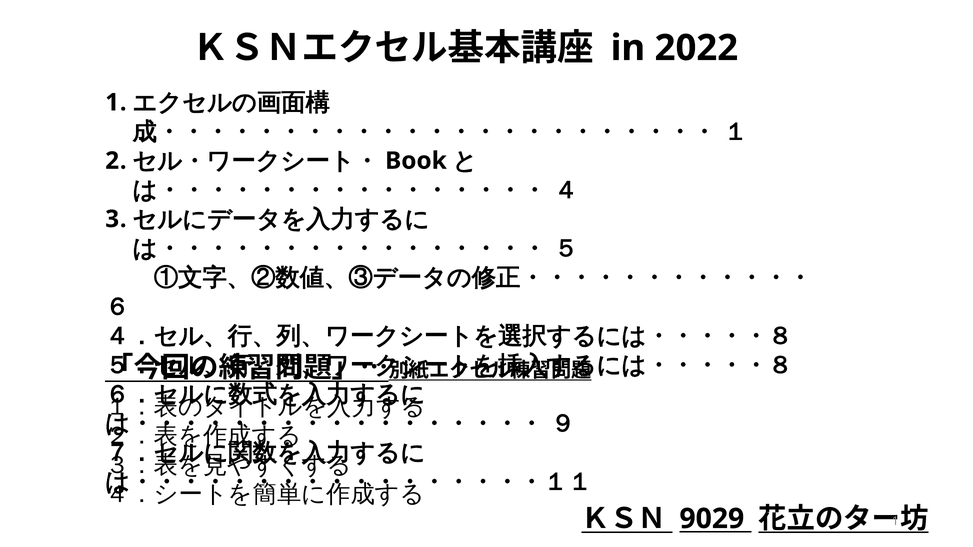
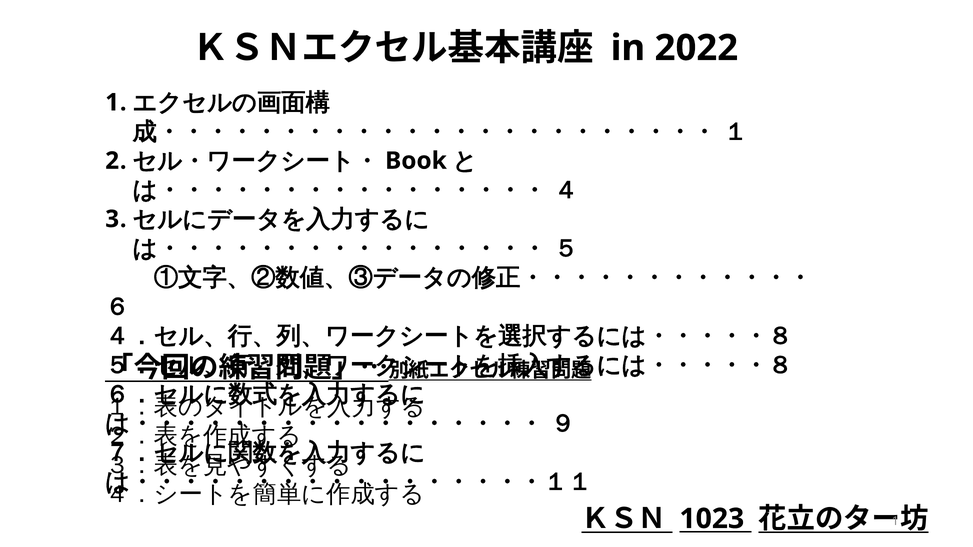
9029: 9029 -> 1023
